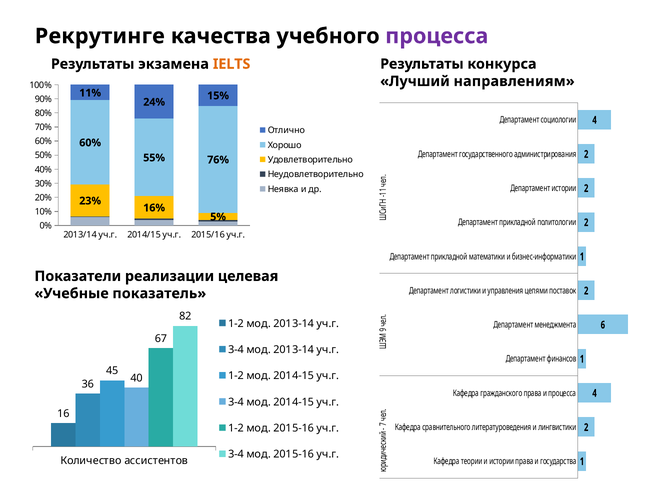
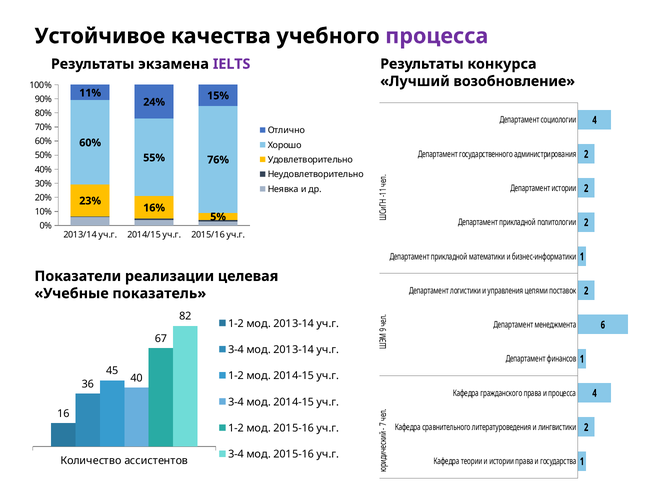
Рекрутинге: Рекрутинге -> Устойчивое
IELTS colour: orange -> purple
направлениям: направлениям -> возобновление
